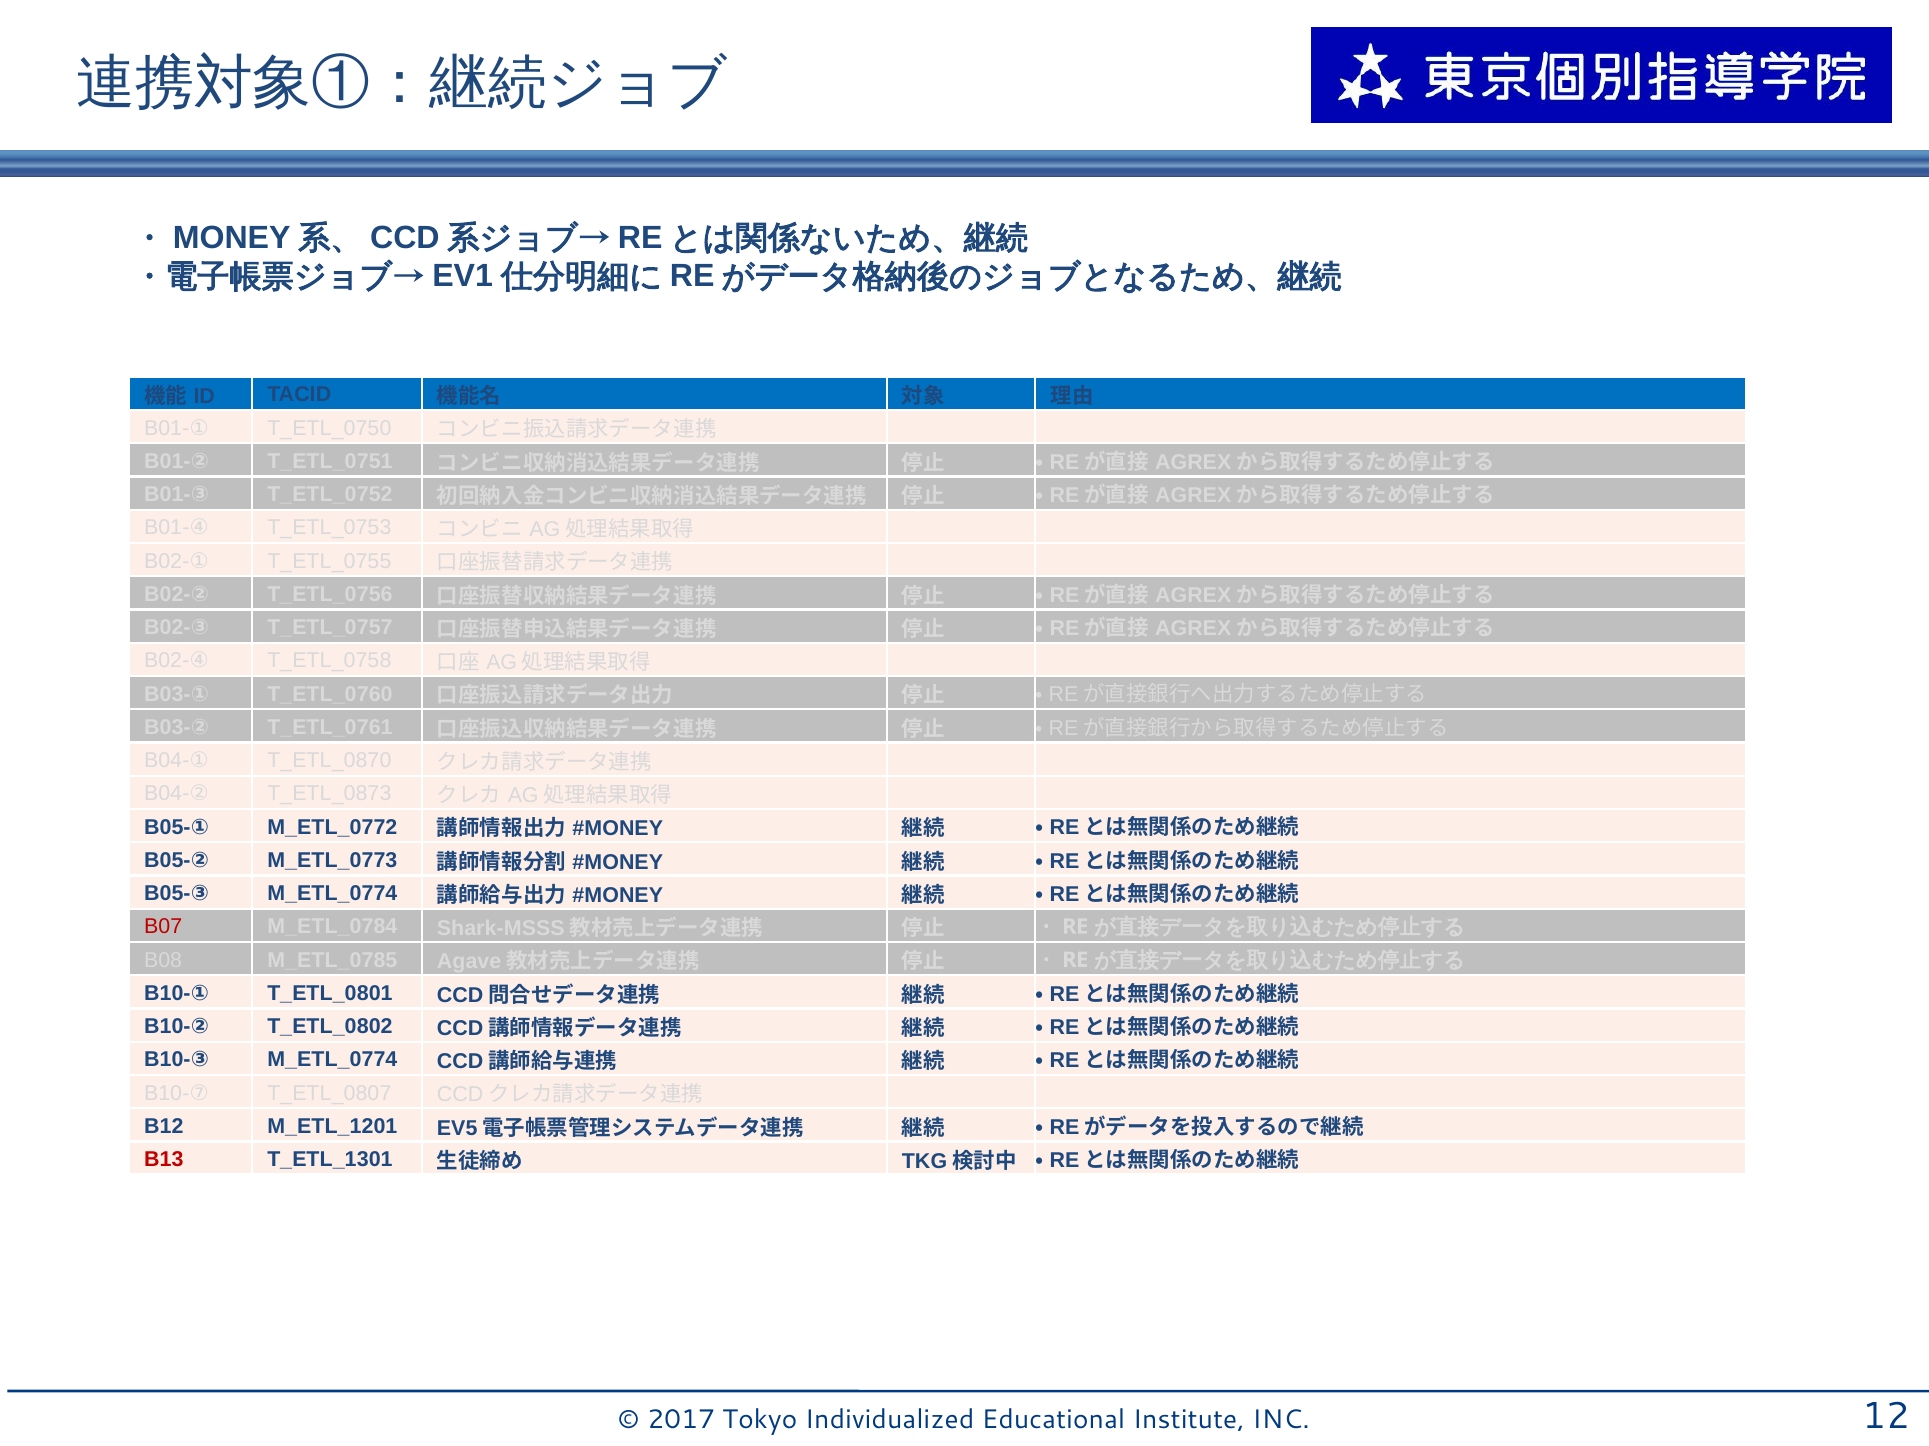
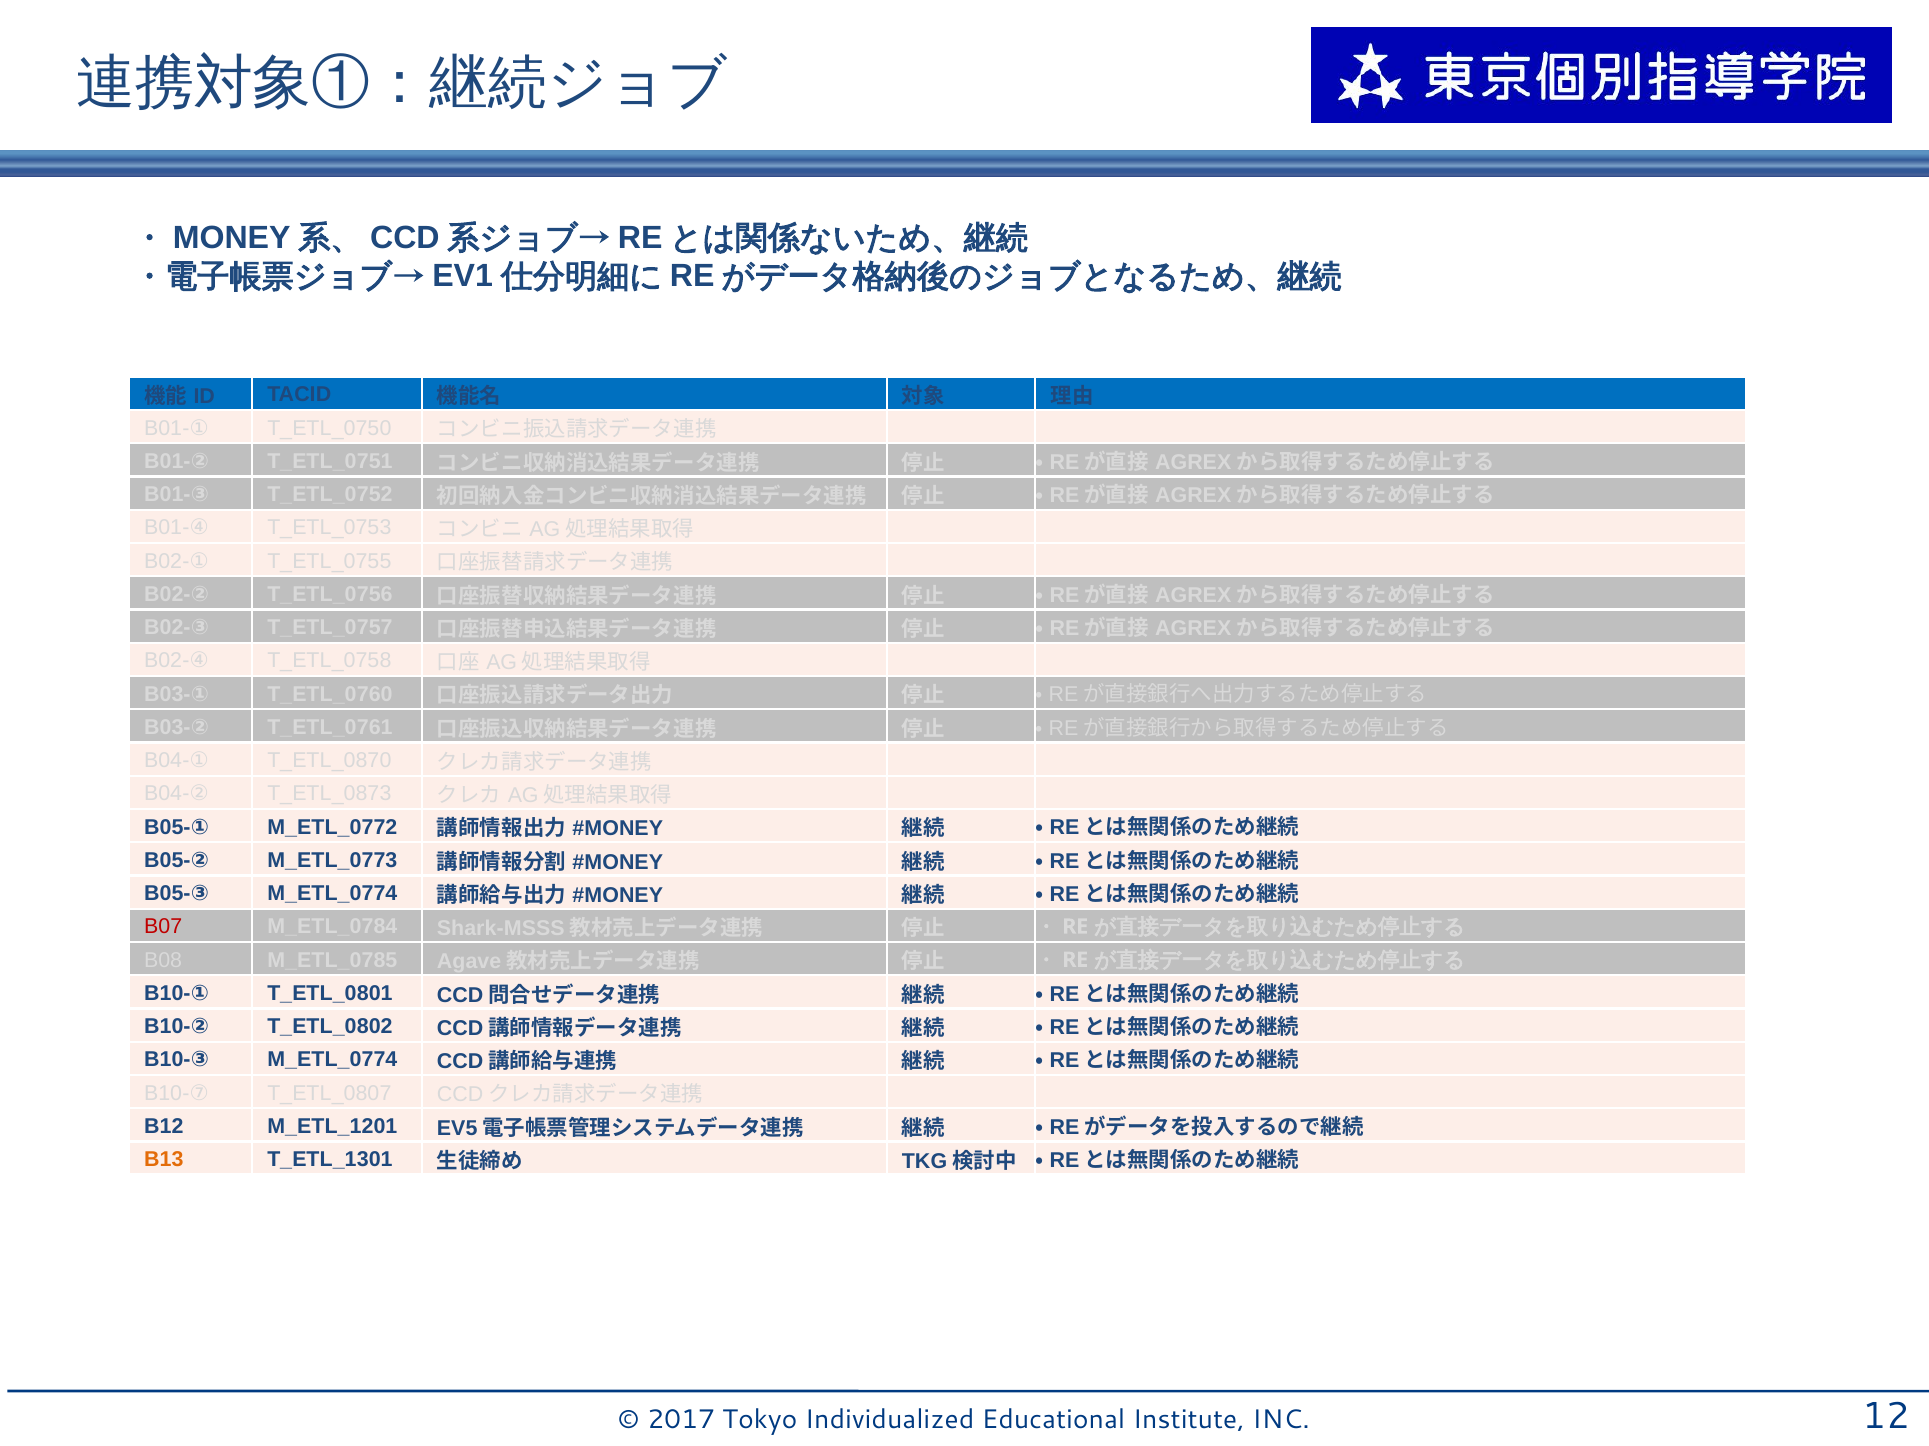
B13 colour: red -> orange
